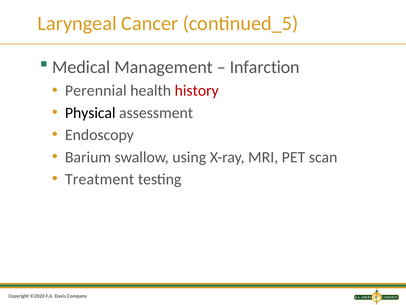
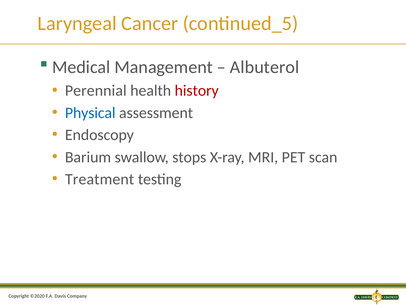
Infarction: Infarction -> Albuterol
Physical colour: black -> blue
using: using -> stops
